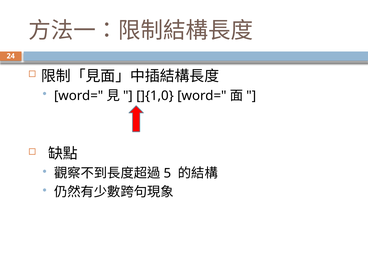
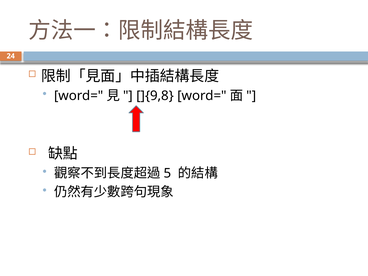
]{1,0: ]{1,0 -> ]{9,8
